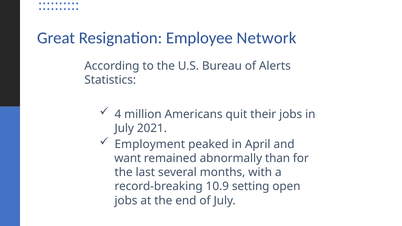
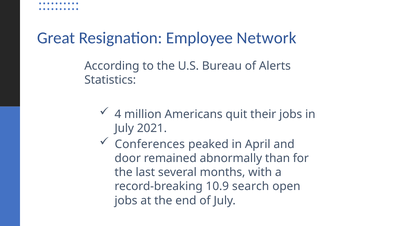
Employment: Employment -> Conferences
want: want -> door
setting: setting -> search
